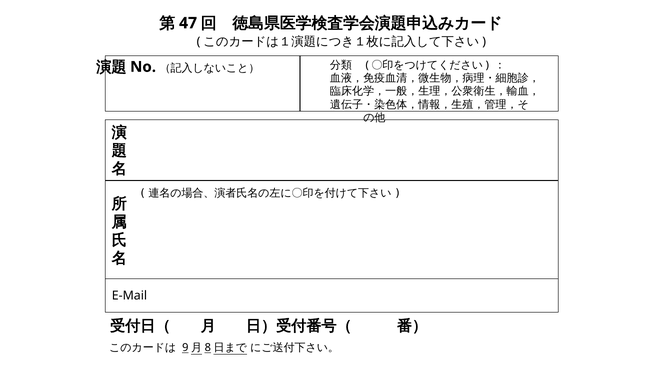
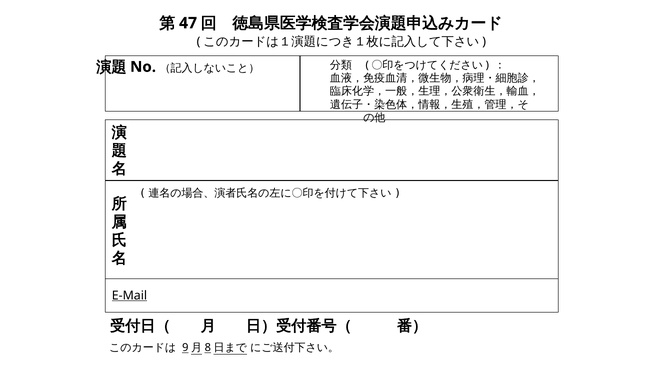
E-Mail underline: none -> present
